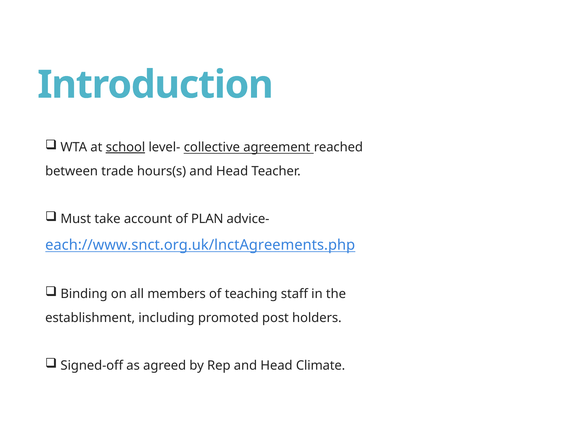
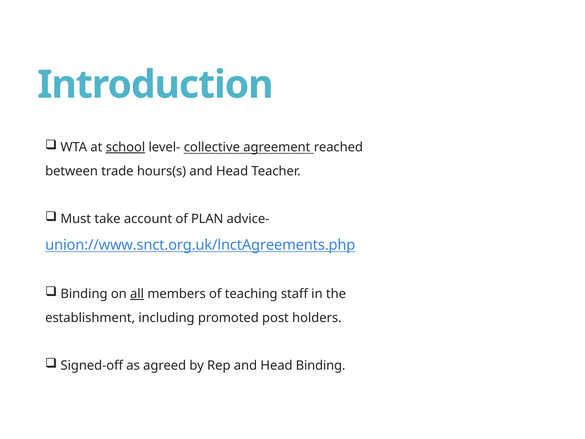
each://www.snct.org.uk/lnctAgreements.php: each://www.snct.org.uk/lnctAgreements.php -> union://www.snct.org.uk/lnctAgreements.php
all underline: none -> present
Head Climate: Climate -> Binding
